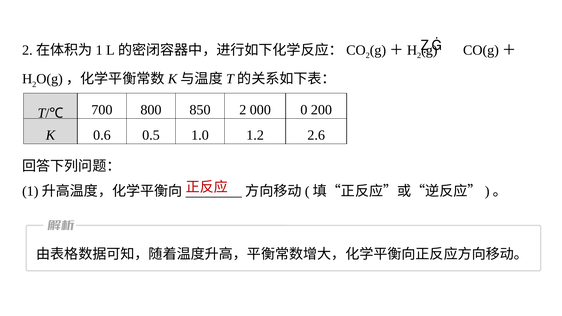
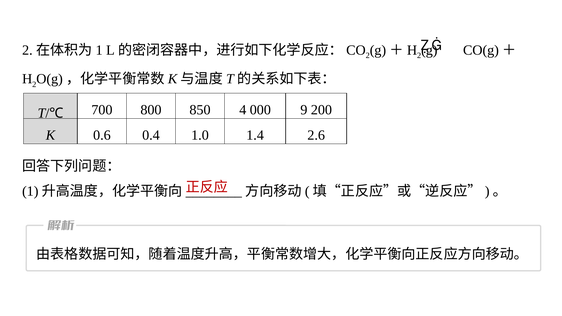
850 2: 2 -> 4
0: 0 -> 9
0.5: 0.5 -> 0.4
1.2: 1.2 -> 1.4
